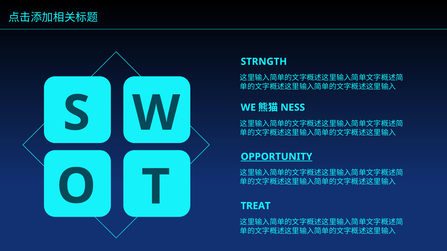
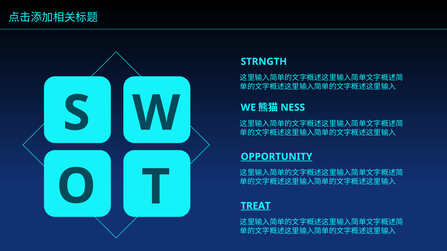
TREAT underline: none -> present
